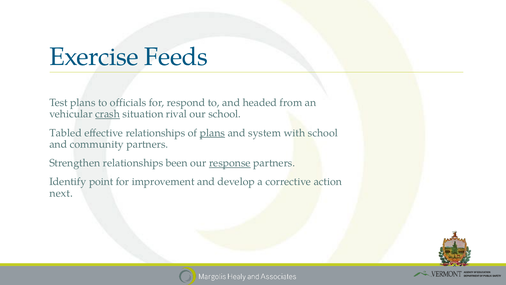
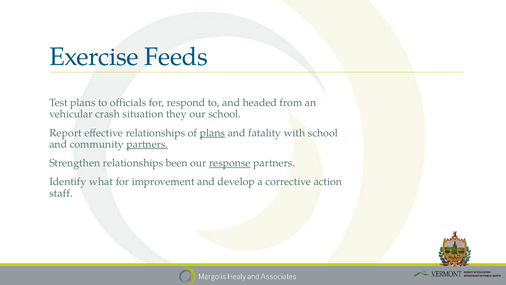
crash underline: present -> none
rival: rival -> they
Tabled: Tabled -> Report
system: system -> fatality
partners at (147, 144) underline: none -> present
point: point -> what
next: next -> staff
